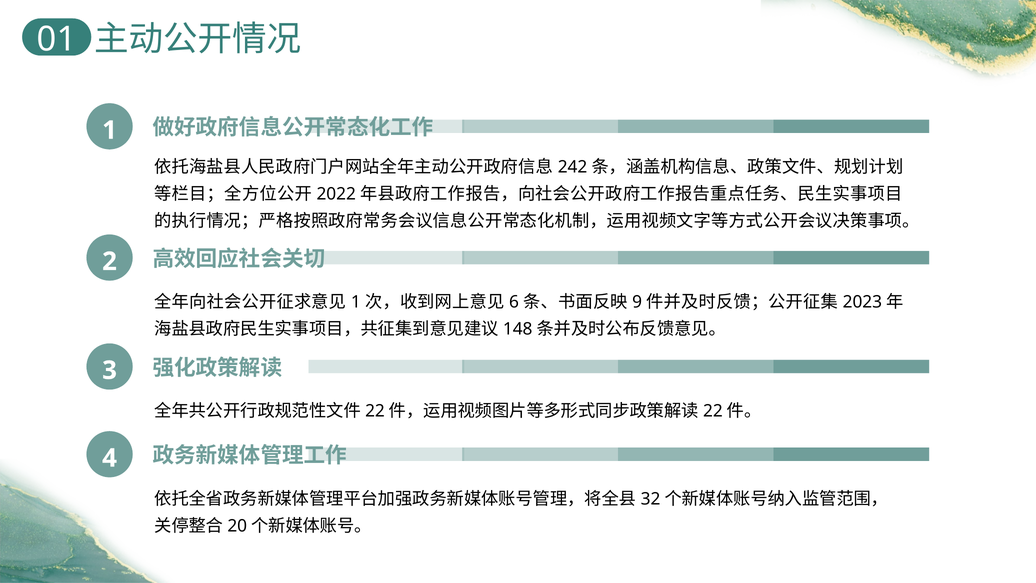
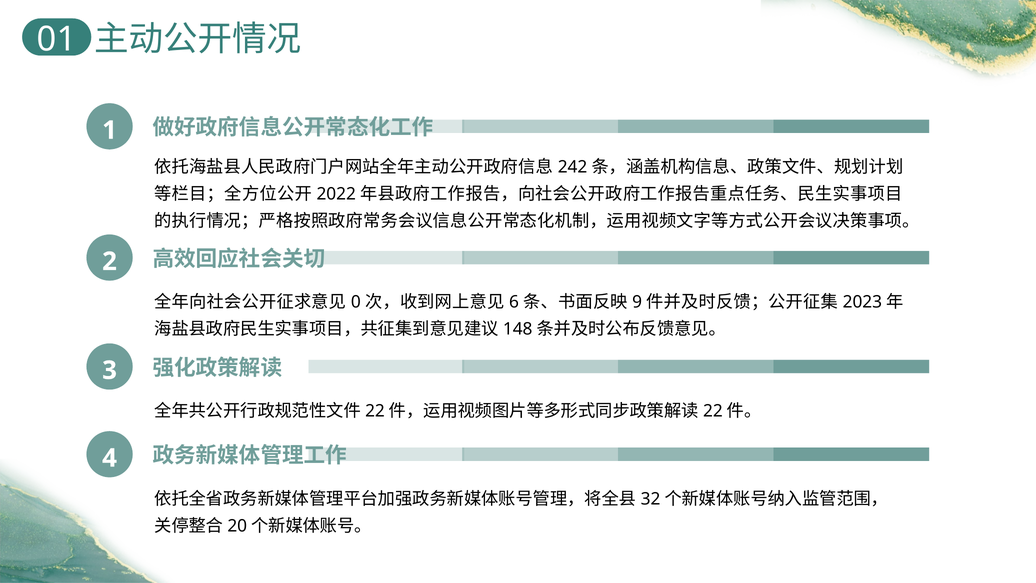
1 at (356, 302): 1 -> 0
